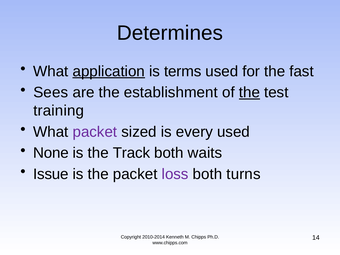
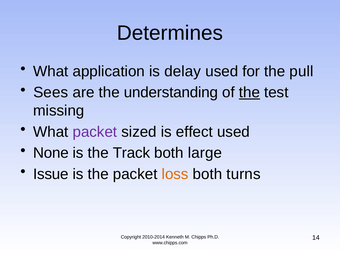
application underline: present -> none
terms: terms -> delay
fast: fast -> pull
establishment: establishment -> understanding
training: training -> missing
every: every -> effect
waits: waits -> large
loss colour: purple -> orange
